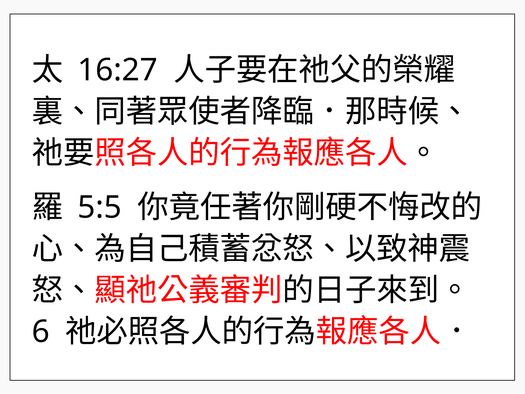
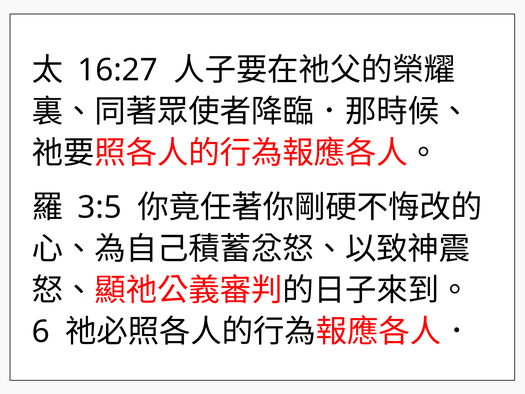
5:5: 5:5 -> 3:5
